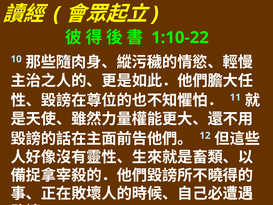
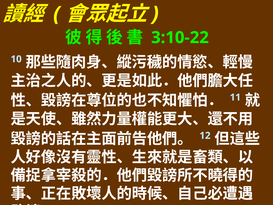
1:10-22: 1:10-22 -> 3:10-22
